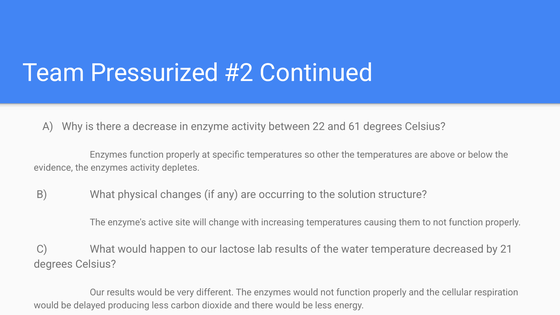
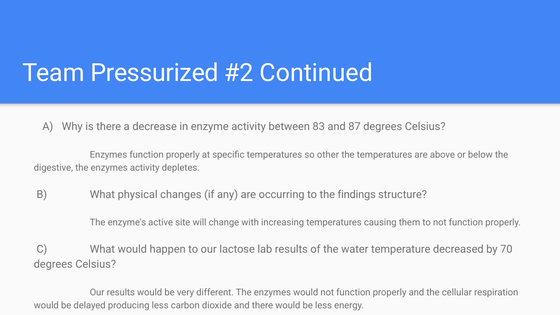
22: 22 -> 83
61: 61 -> 87
evidence: evidence -> digestive
solution: solution -> findings
21: 21 -> 70
